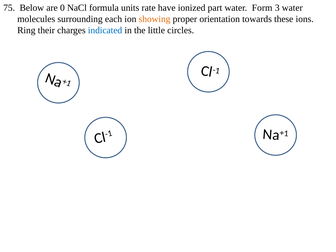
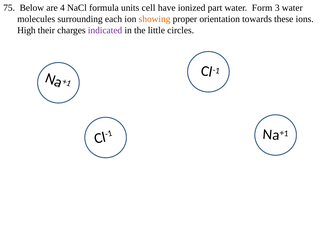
0: 0 -> 4
rate: rate -> cell
Ring: Ring -> High
indicated colour: blue -> purple
